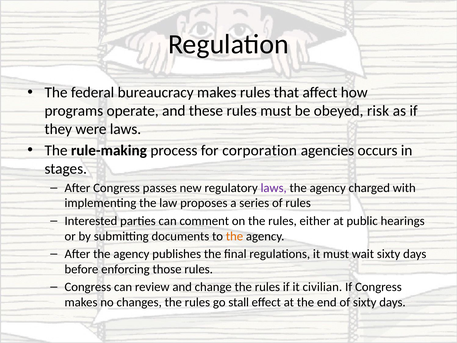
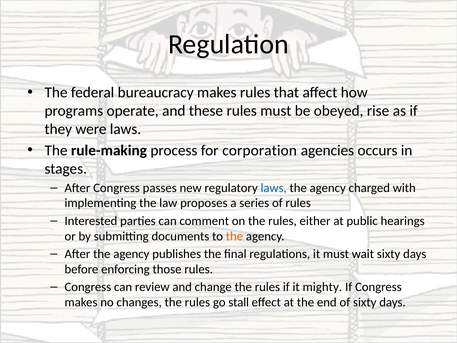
risk: risk -> rise
laws at (274, 188) colour: purple -> blue
civilian: civilian -> mighty
